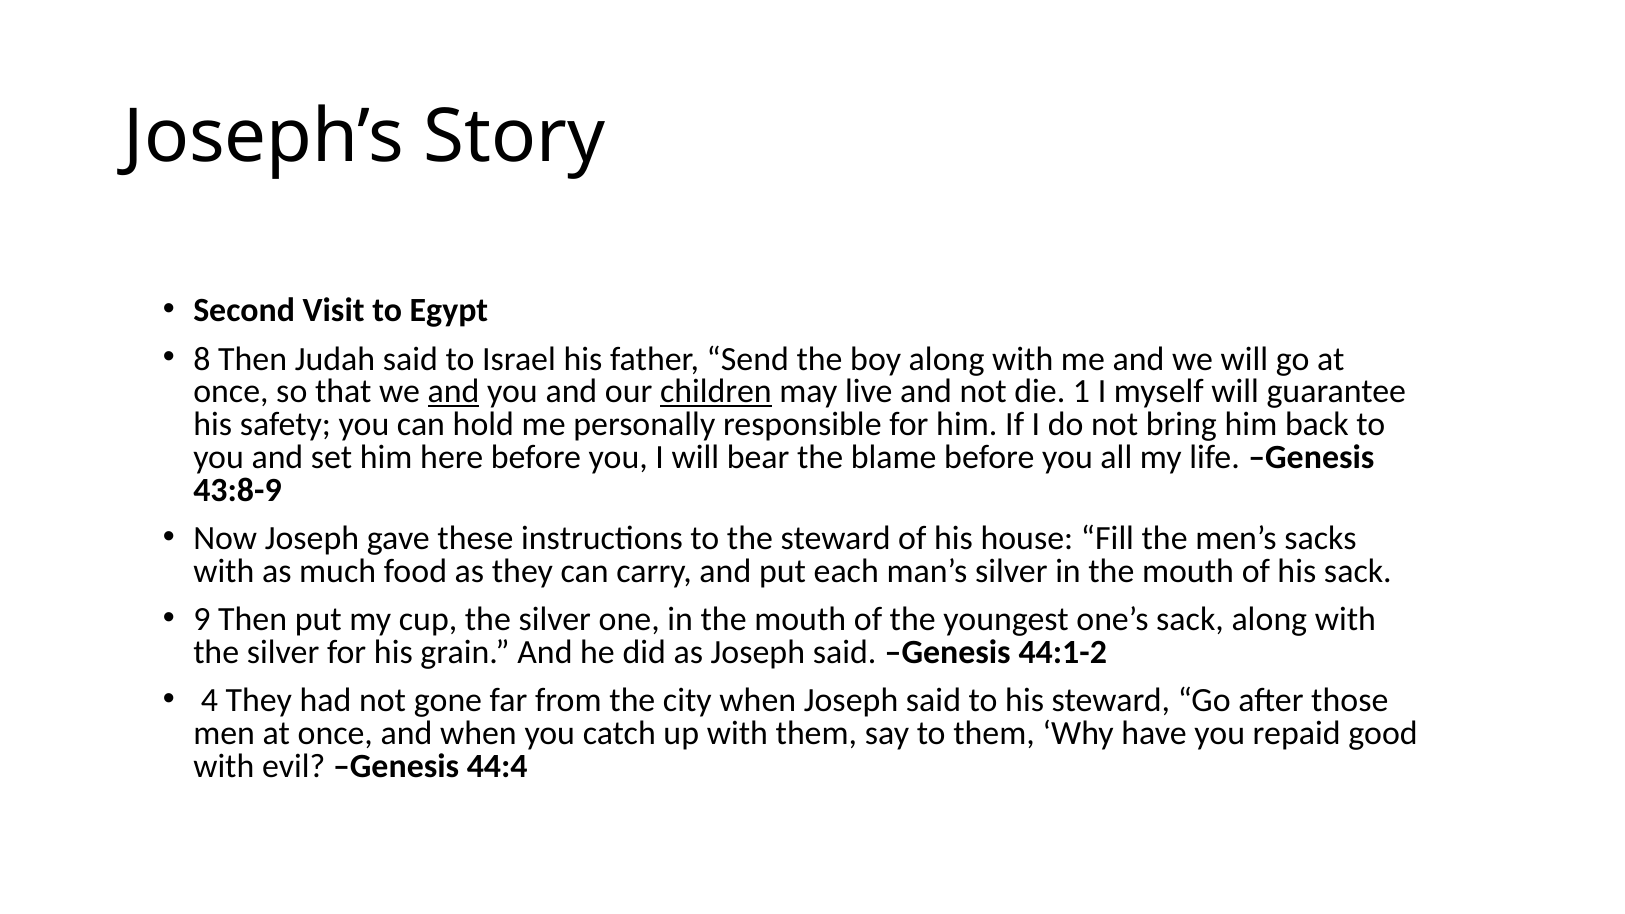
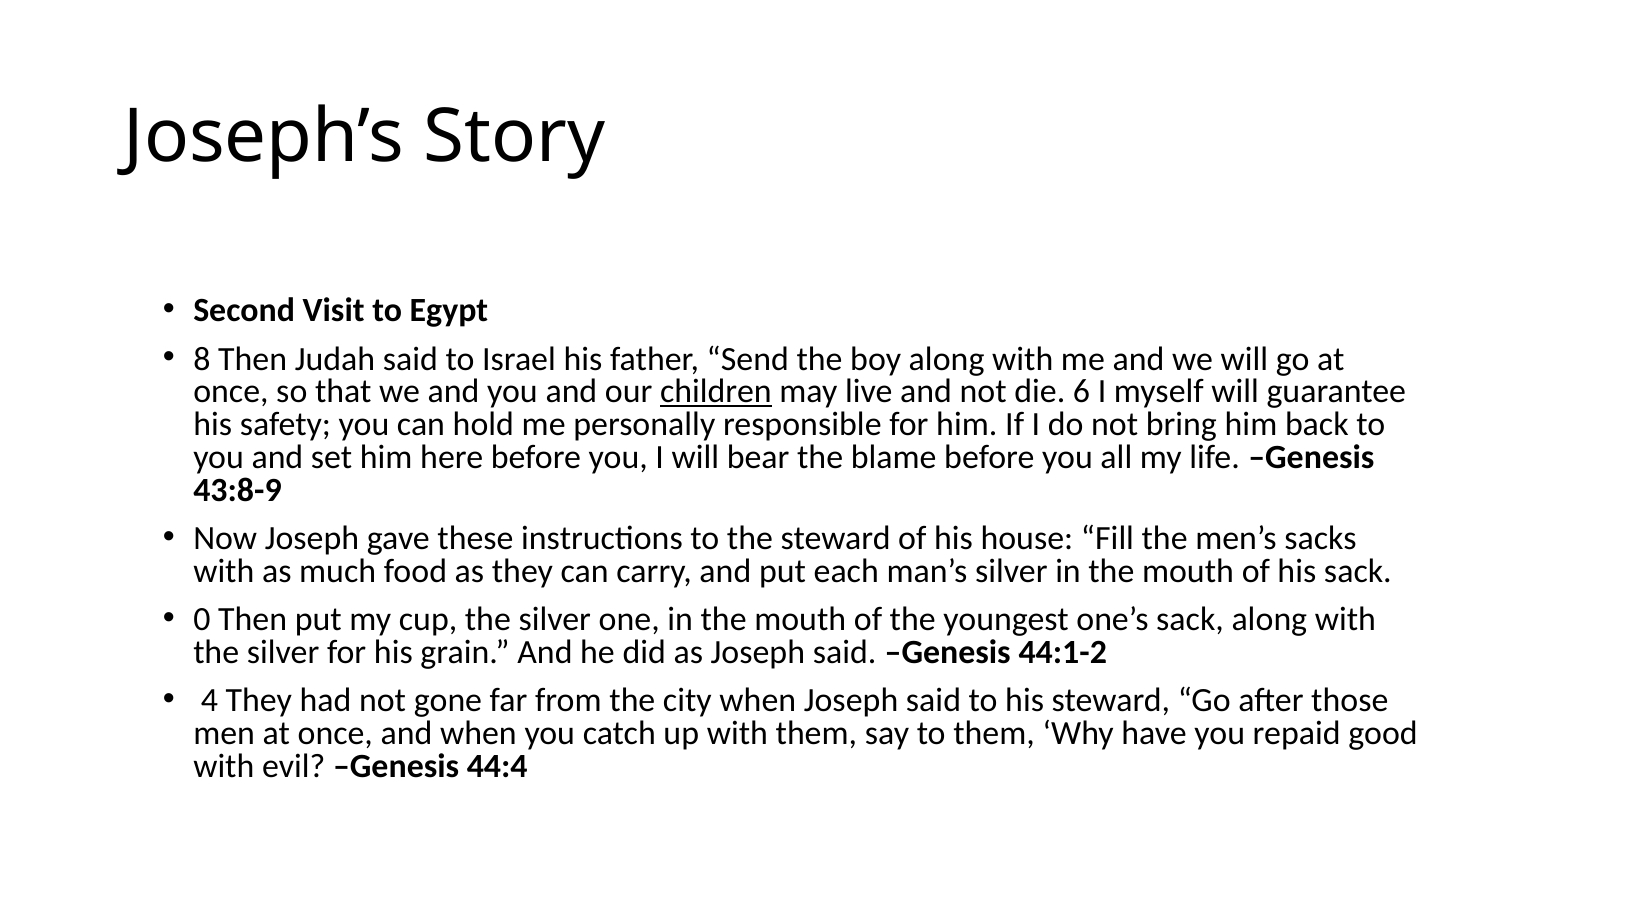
and at (453, 392) underline: present -> none
1: 1 -> 6
9: 9 -> 0
